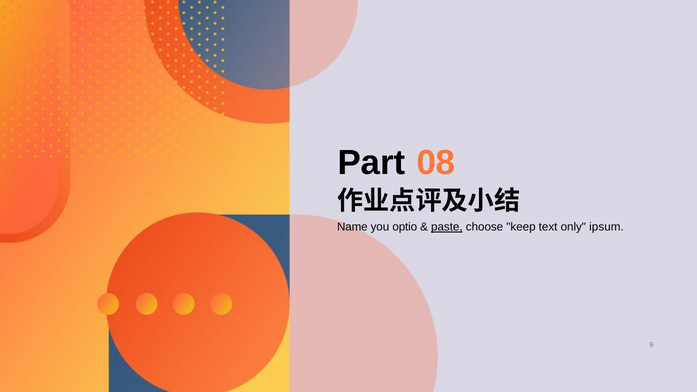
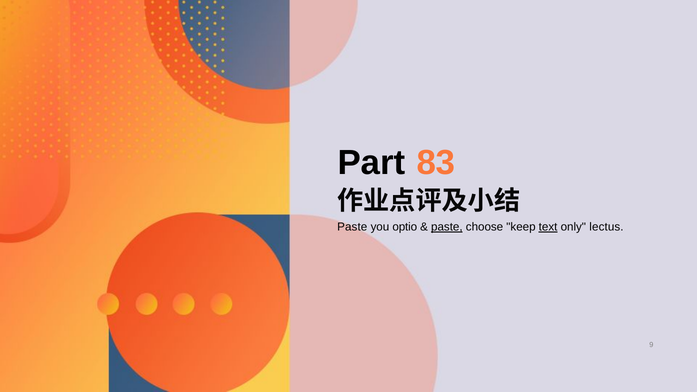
08: 08 -> 83
Name at (352, 227): Name -> Paste
text underline: none -> present
ipsum: ipsum -> lectus
